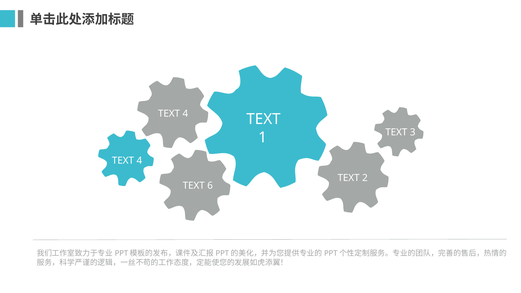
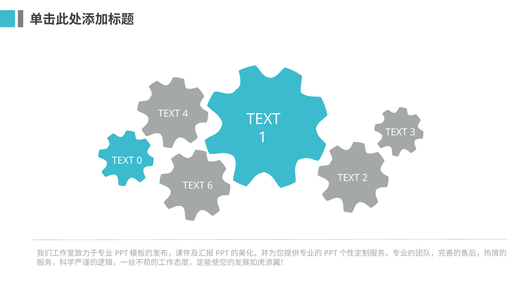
4 at (139, 161): 4 -> 0
